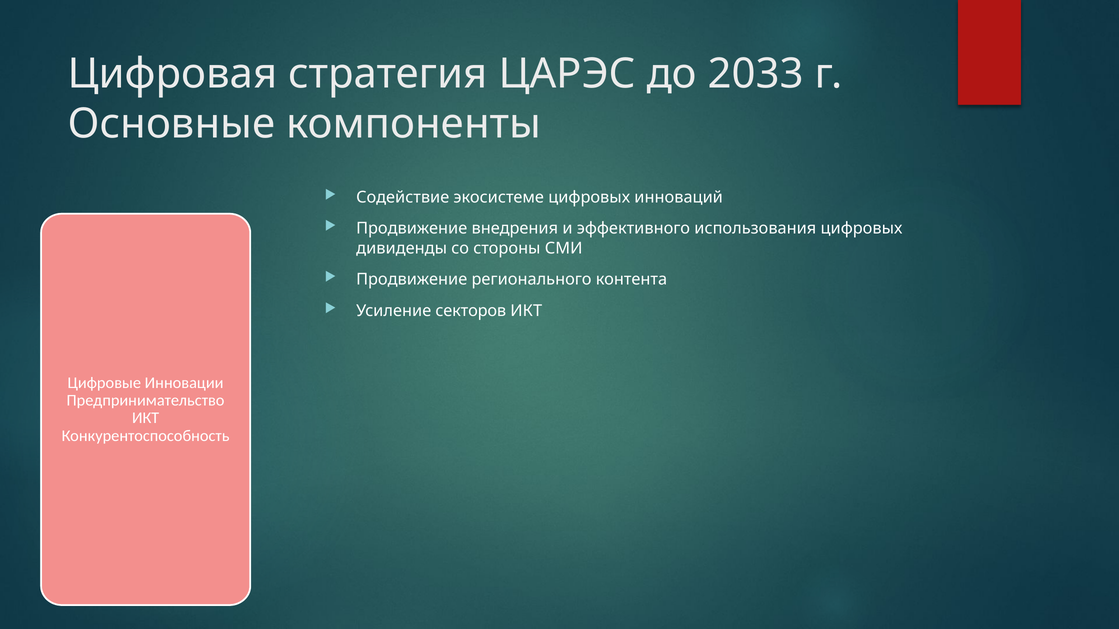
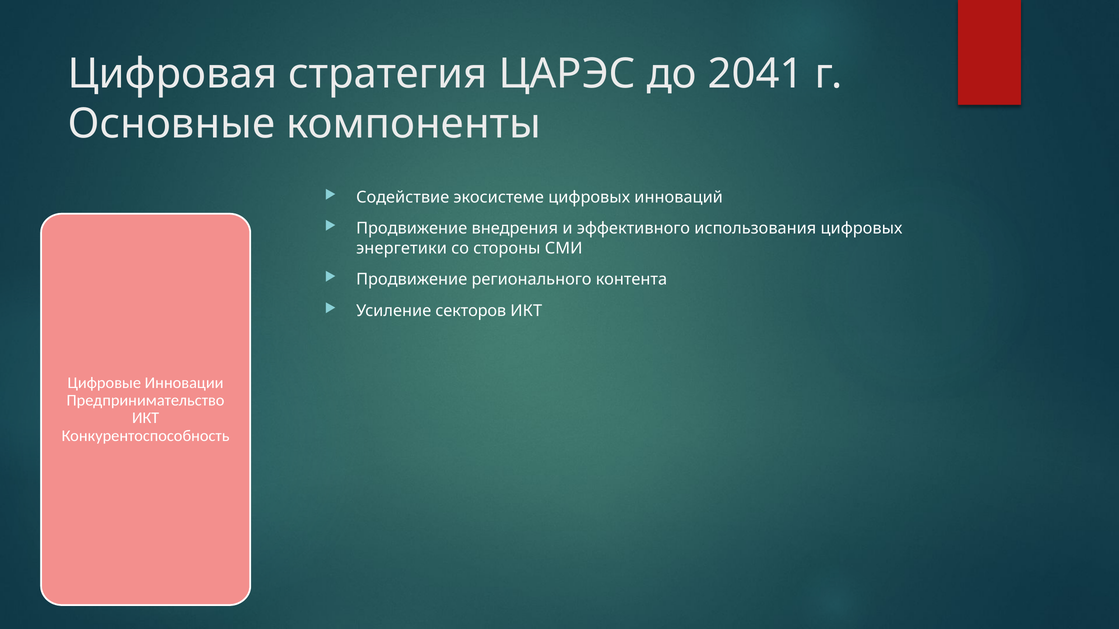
2033: 2033 -> 2041
дивиденды: дивиденды -> энергетики
